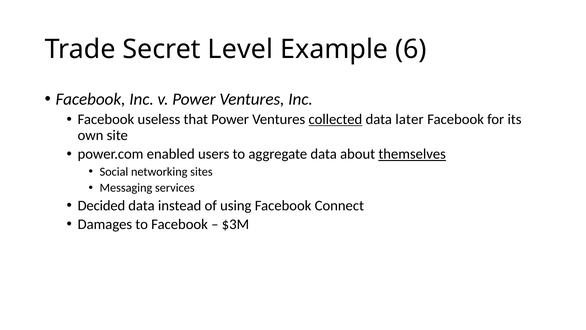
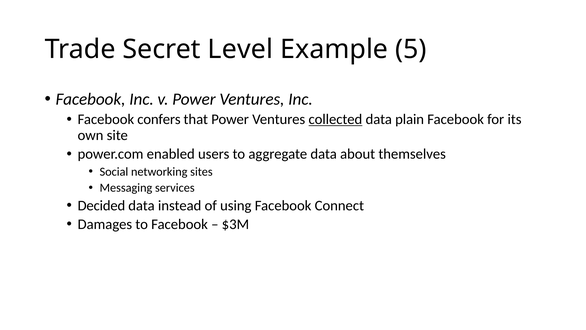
6: 6 -> 5
useless: useless -> confers
later: later -> plain
themselves underline: present -> none
